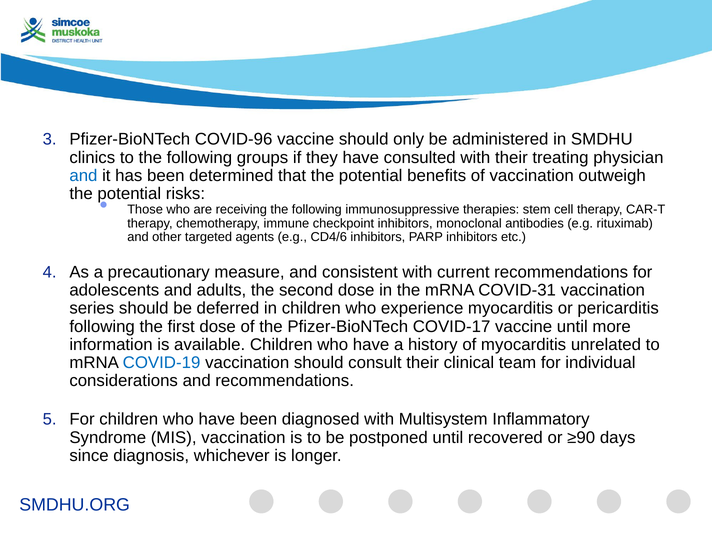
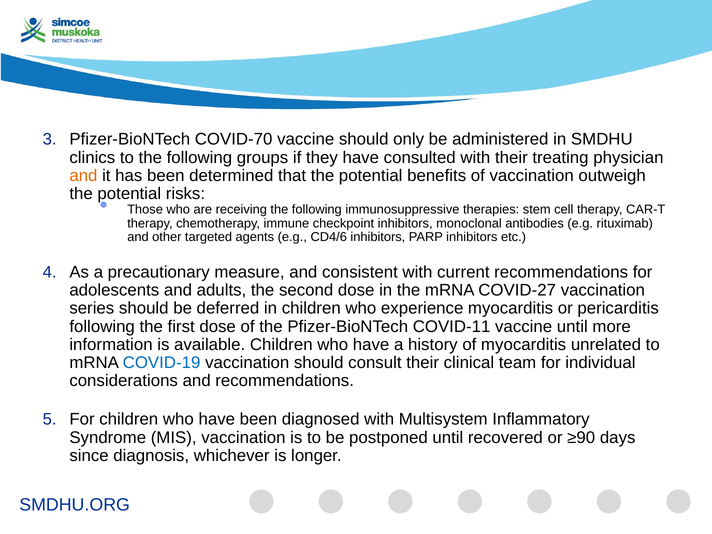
COVID-96: COVID-96 -> COVID-70
and at (83, 176) colour: blue -> orange
COVID-31: COVID-31 -> COVID-27
COVID-17: COVID-17 -> COVID-11
